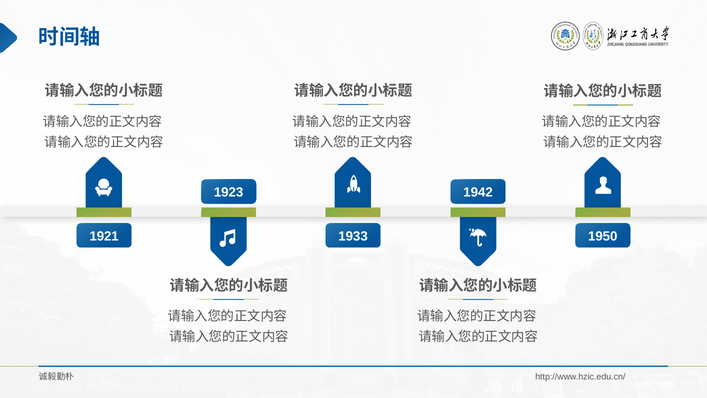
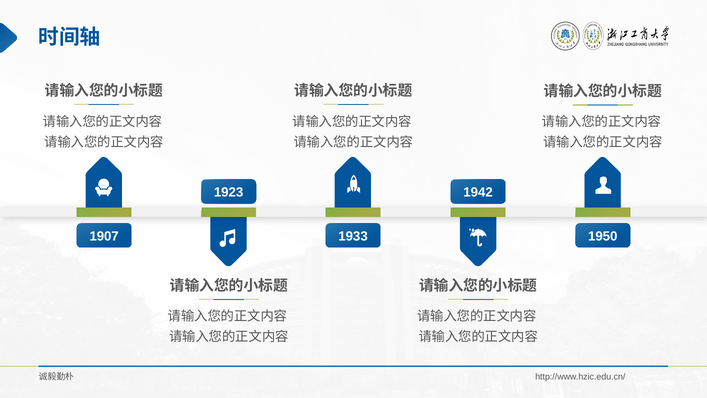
1921: 1921 -> 1907
